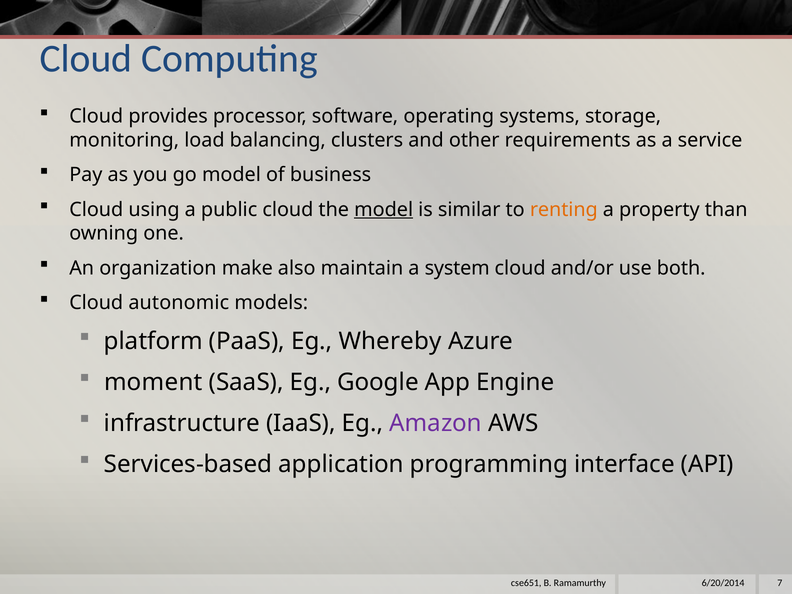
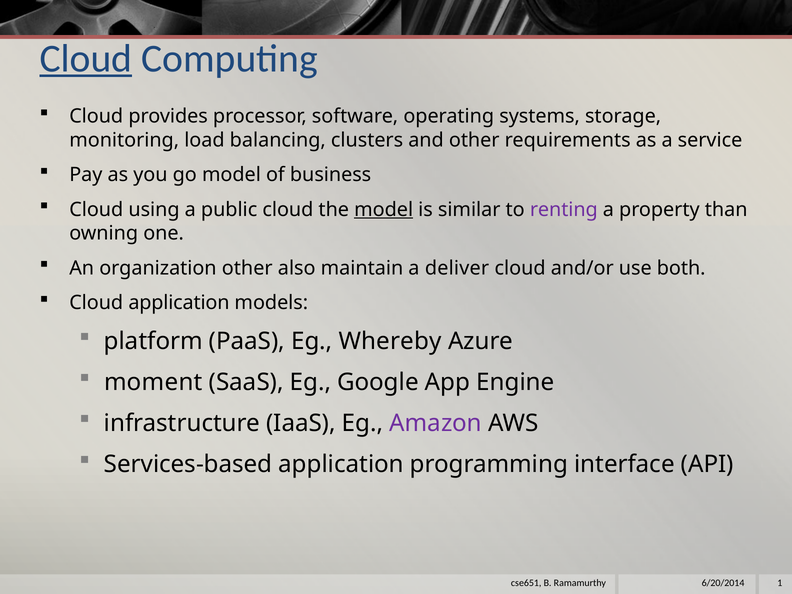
Cloud at (86, 59) underline: none -> present
renting colour: orange -> purple
organization make: make -> other
system: system -> deliver
Cloud autonomic: autonomic -> application
7: 7 -> 1
